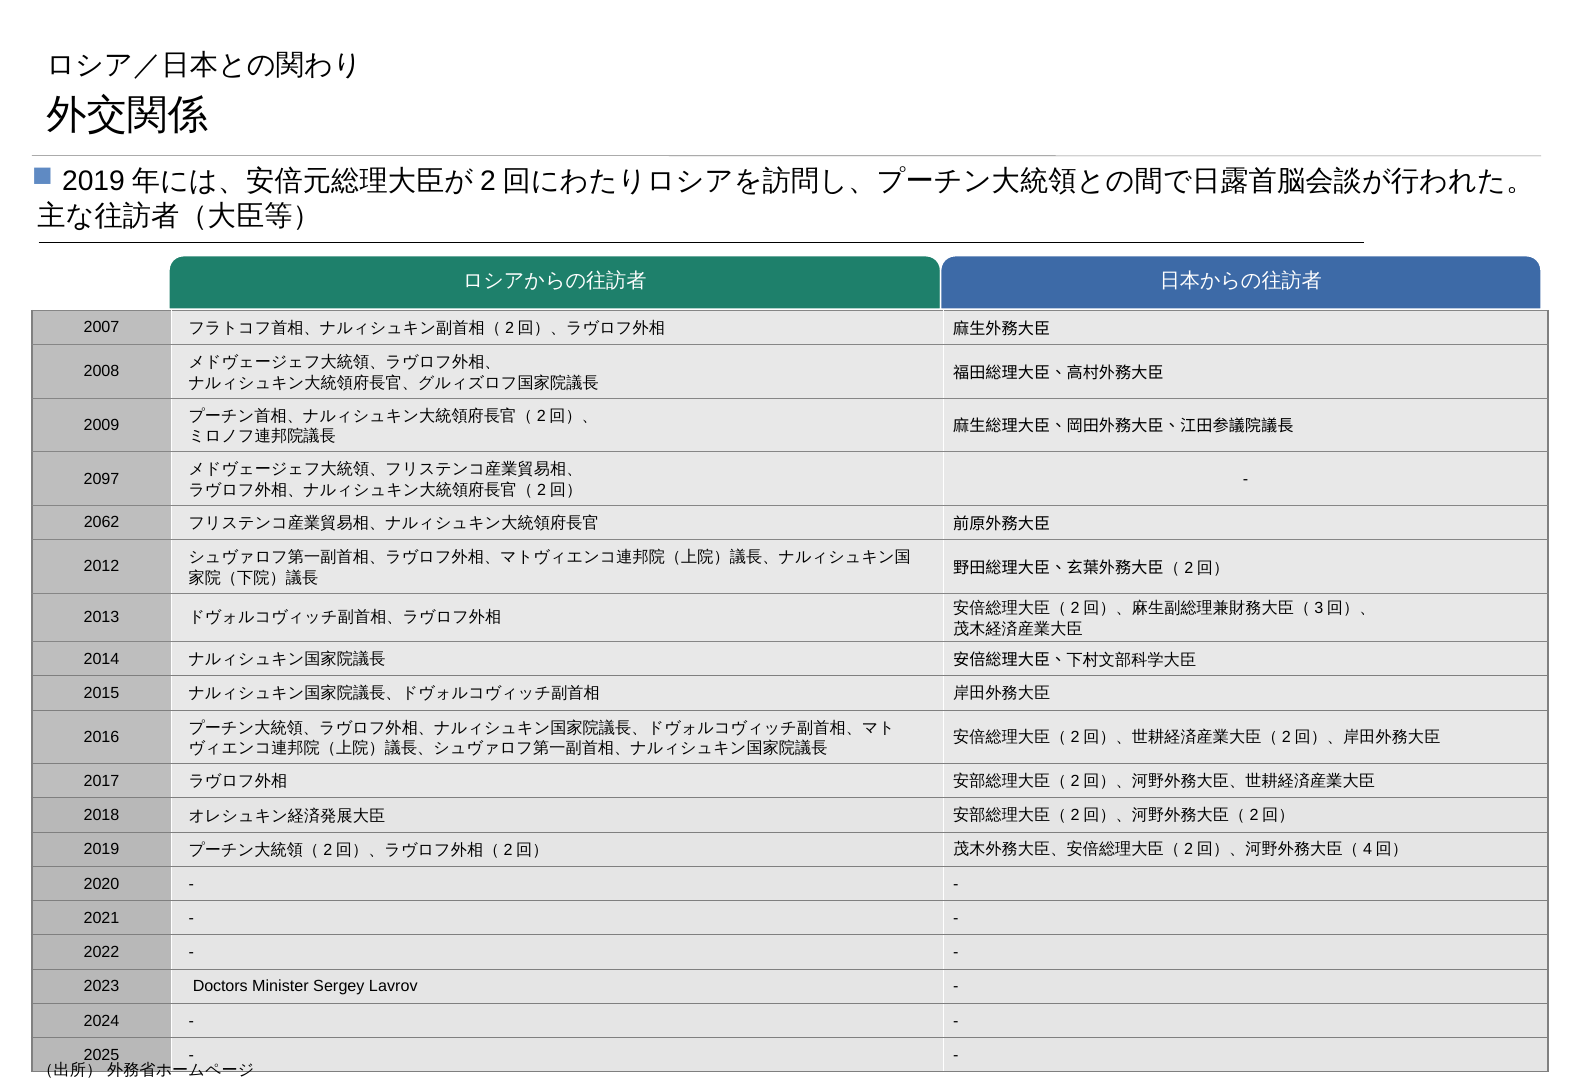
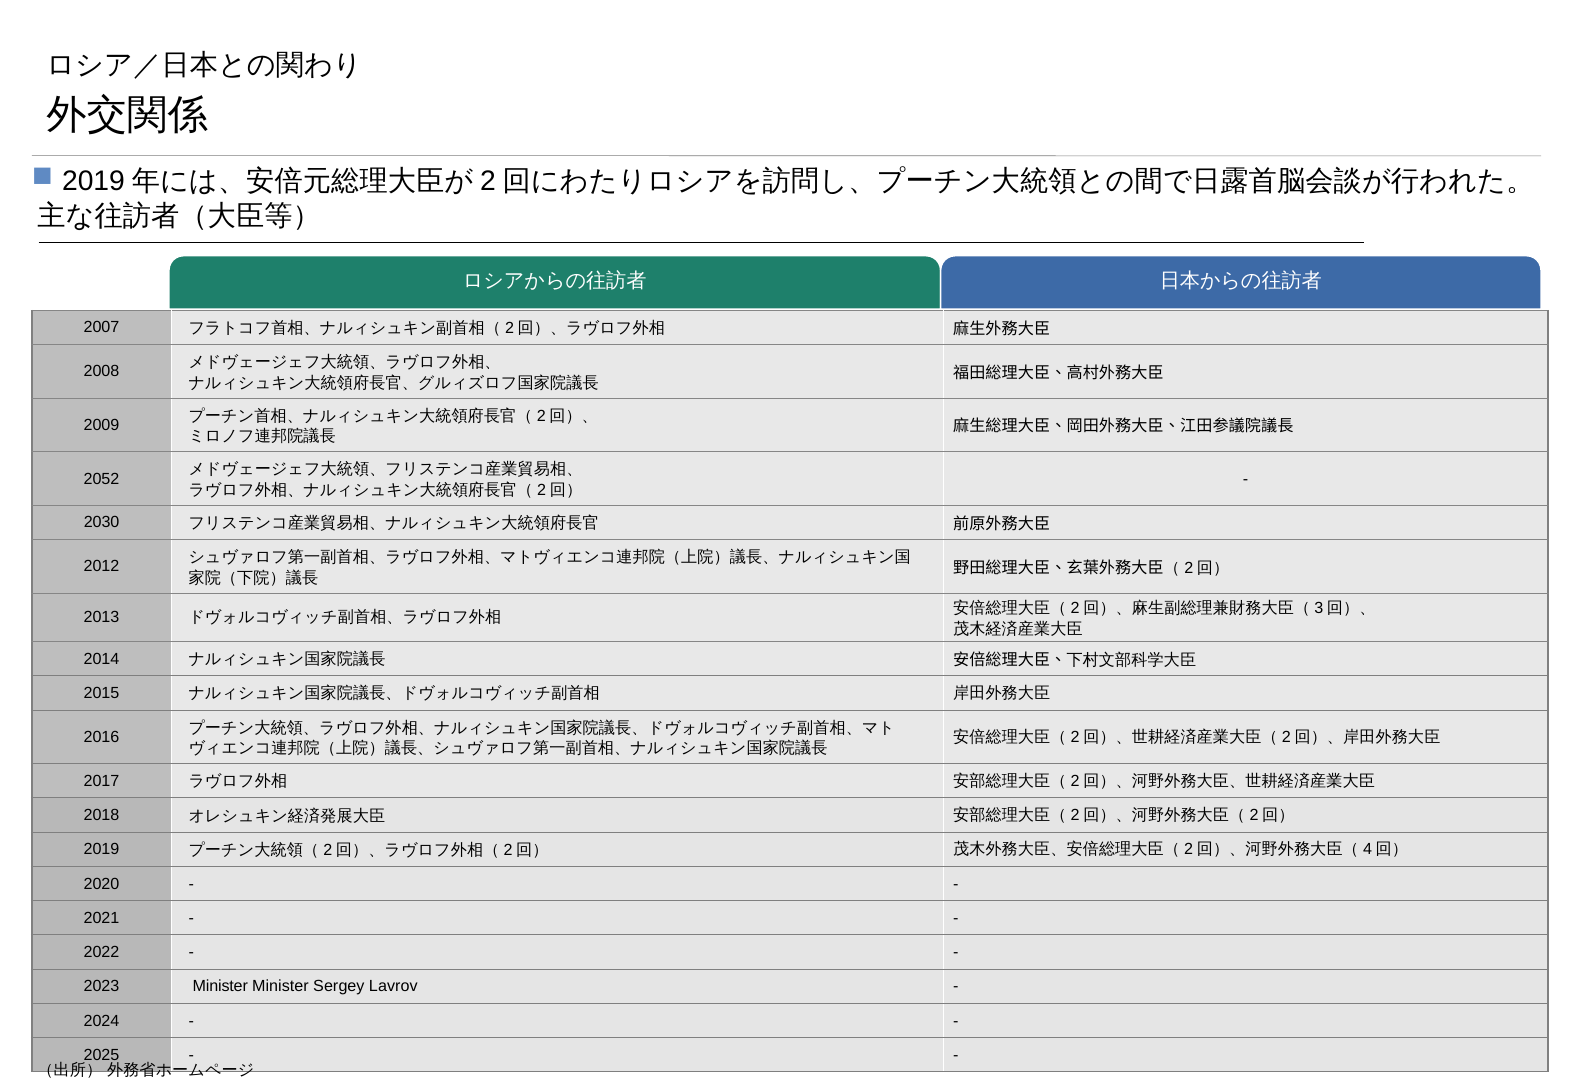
2097: 2097 -> 2052
2062: 2062 -> 2030
2023 Doctors: Doctors -> Minister
